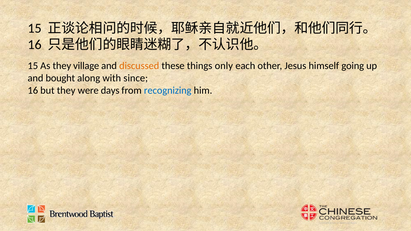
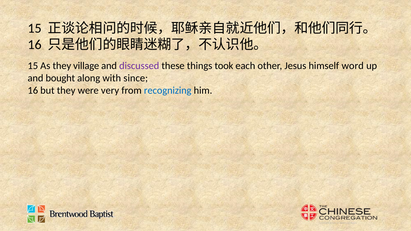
discussed colour: orange -> purple
only: only -> took
going: going -> word
days: days -> very
